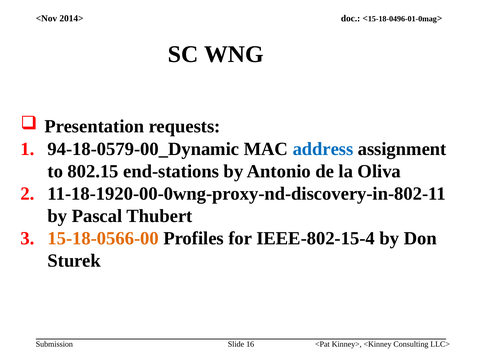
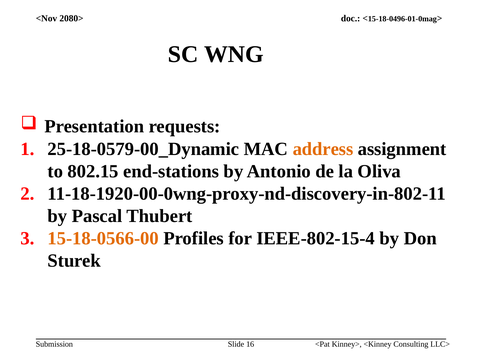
2014>: 2014> -> 2080>
94-18-0579-00_Dynamic: 94-18-0579-00_Dynamic -> 25-18-0579-00_Dynamic
address colour: blue -> orange
